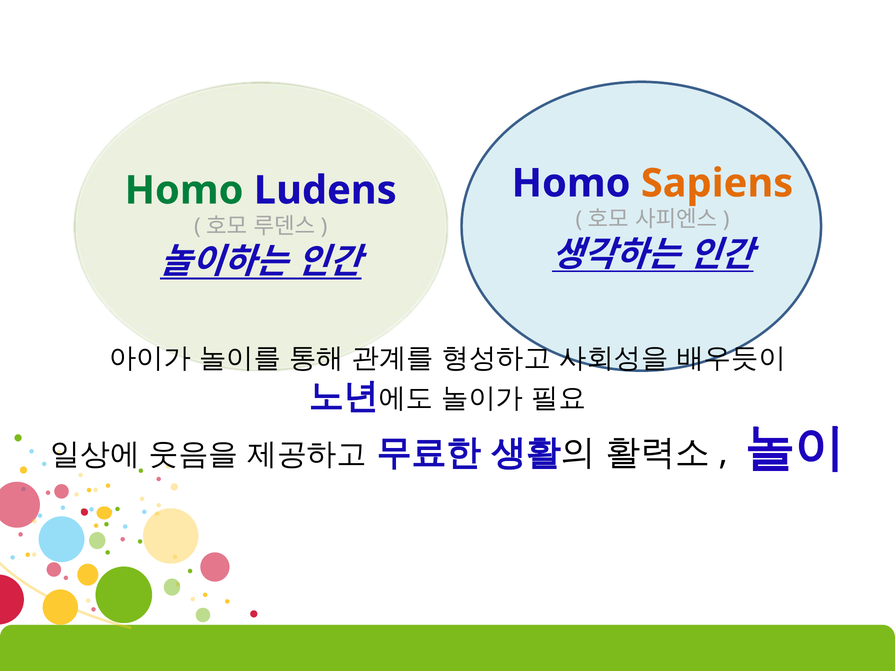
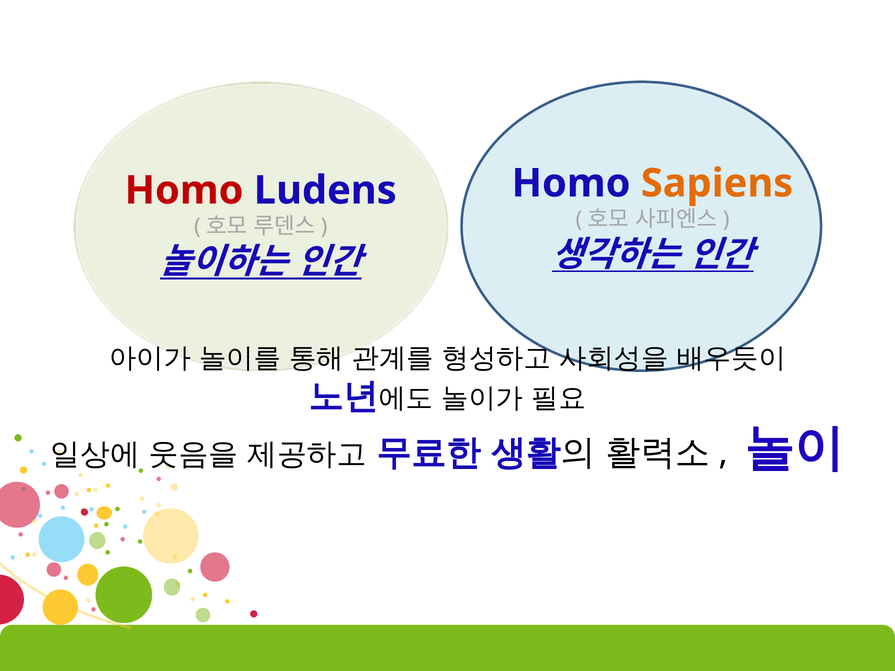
Homo at (184, 190) colour: green -> red
